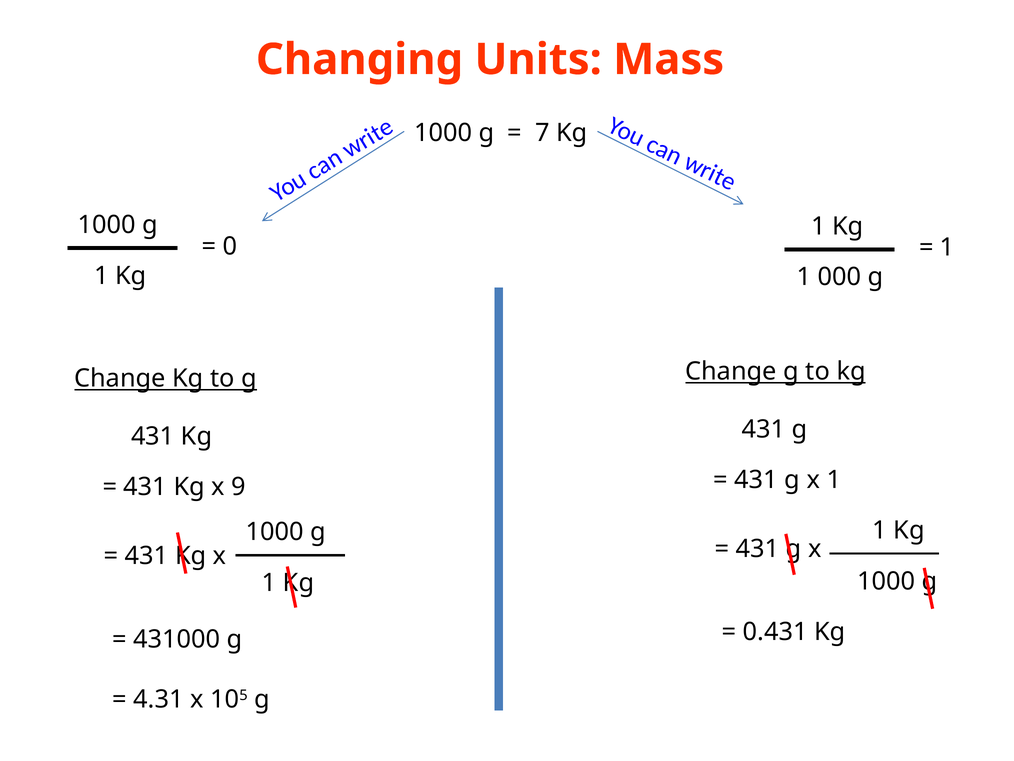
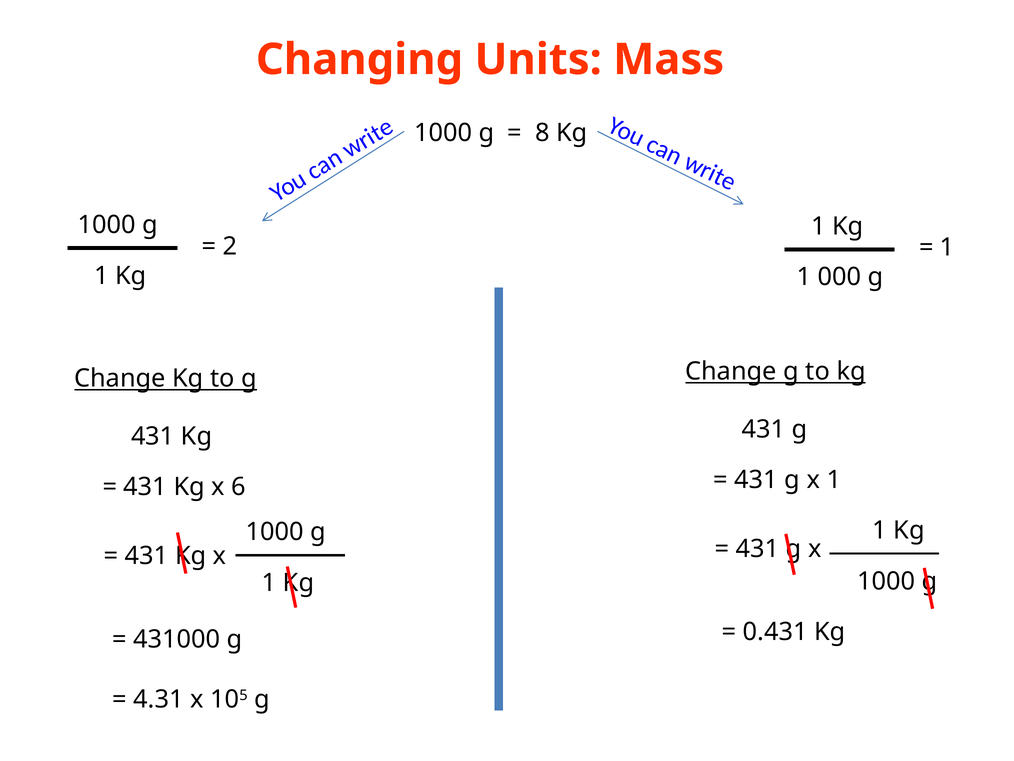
7: 7 -> 8
0: 0 -> 2
9: 9 -> 6
